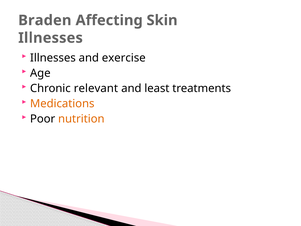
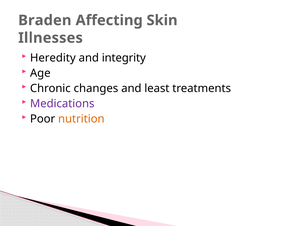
Illnesses at (53, 58): Illnesses -> Heredity
exercise: exercise -> integrity
relevant: relevant -> changes
Medications colour: orange -> purple
